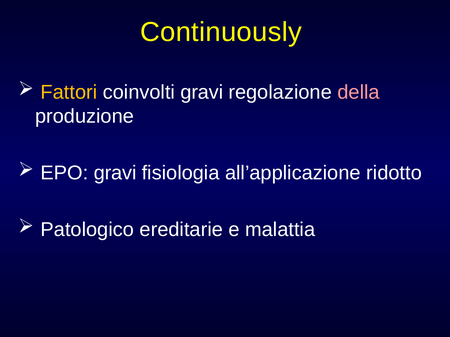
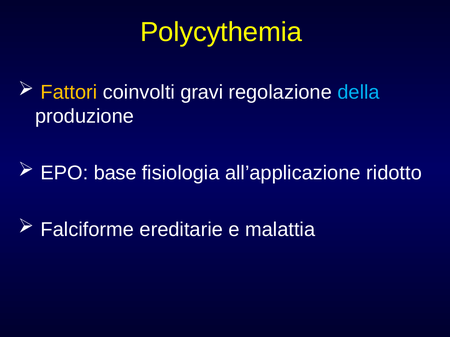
Continuously: Continuously -> Polycythemia
della colour: pink -> light blue
EPO gravi: gravi -> base
Patologico: Patologico -> Falciforme
